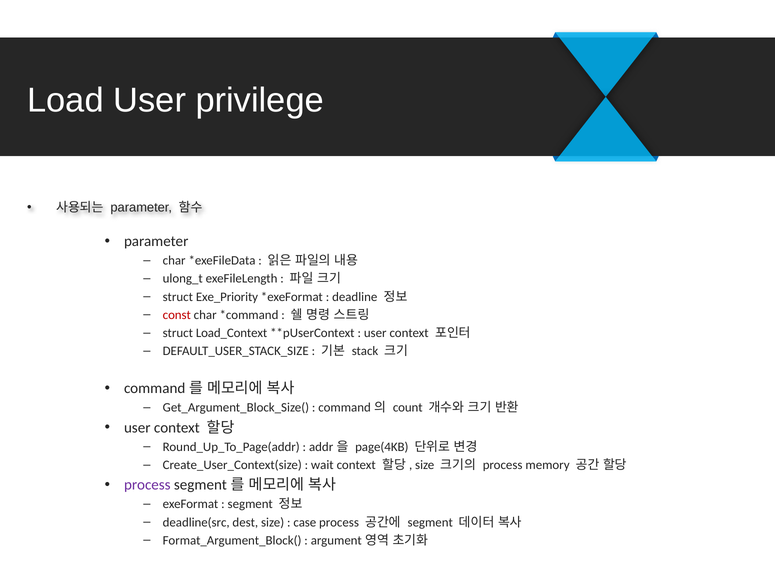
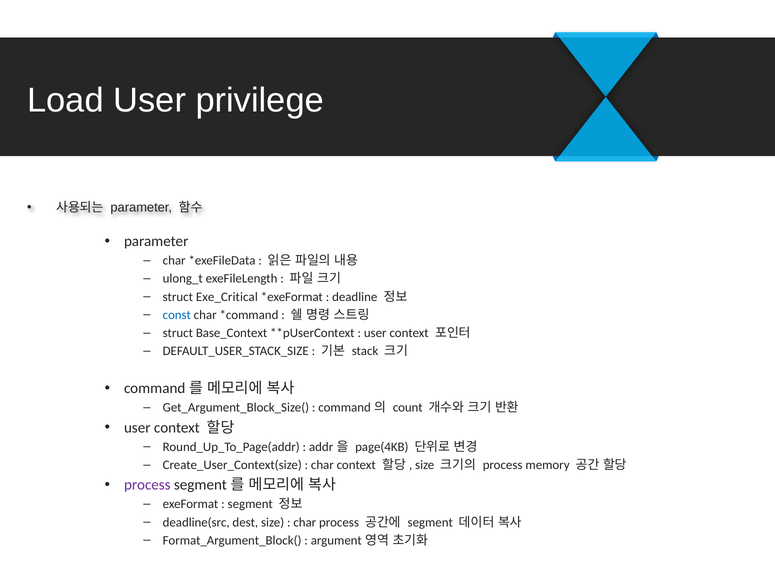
Exe_Priority: Exe_Priority -> Exe_Critical
const colour: red -> blue
Load_Context: Load_Context -> Base_Context
wait at (322, 465): wait -> char
case at (305, 522): case -> char
